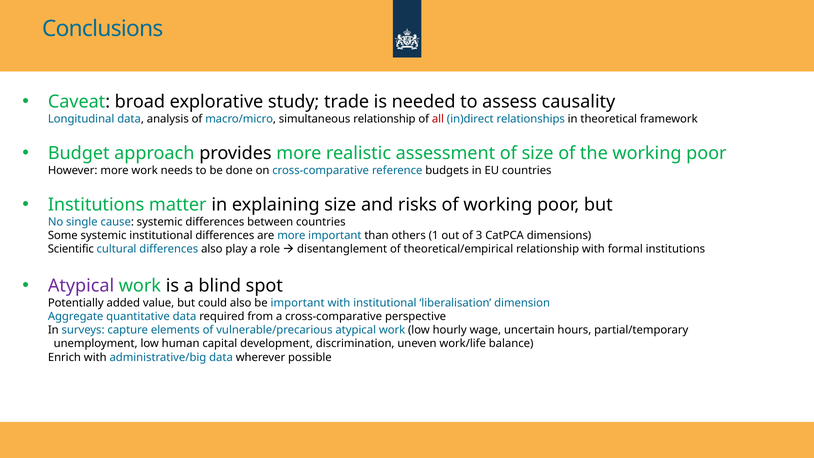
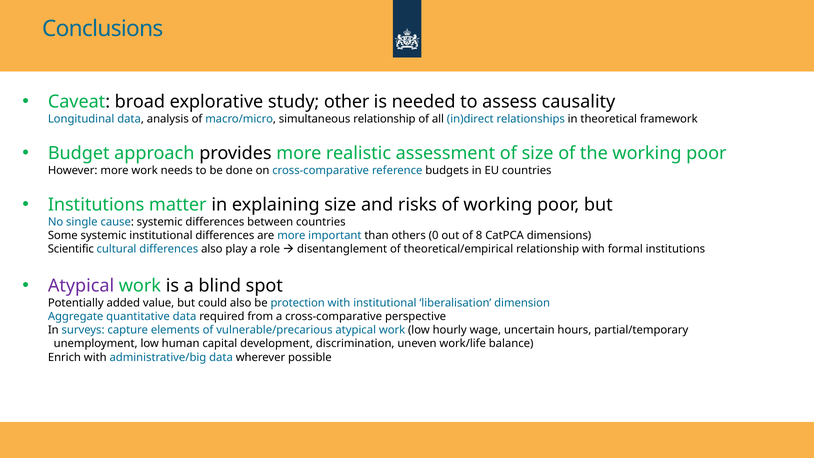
trade: trade -> other
all colour: red -> black
1: 1 -> 0
3: 3 -> 8
be important: important -> protection
